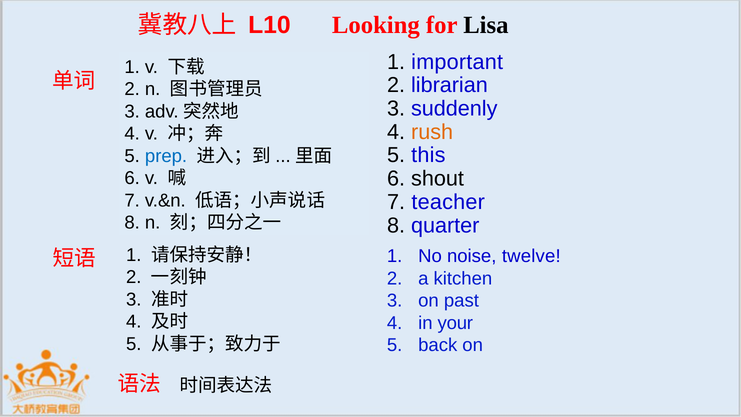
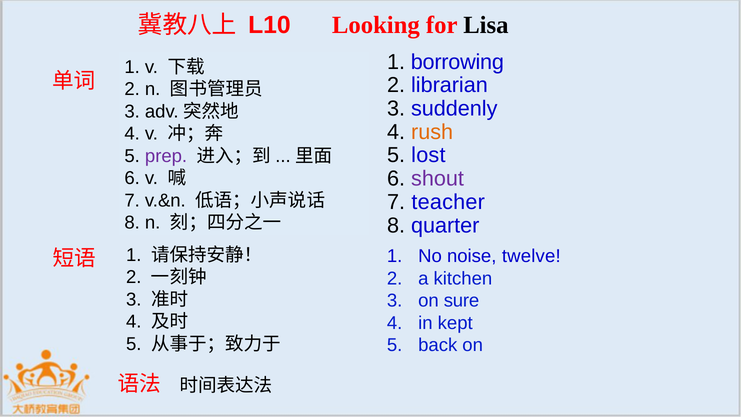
important: important -> borrowing
this: this -> lost
prep colour: blue -> purple
shout colour: black -> purple
past: past -> sure
your: your -> kept
